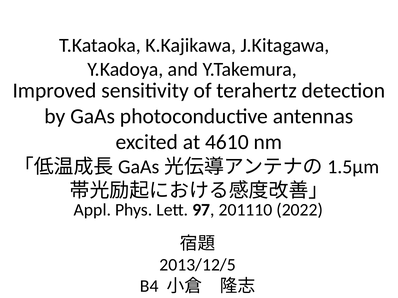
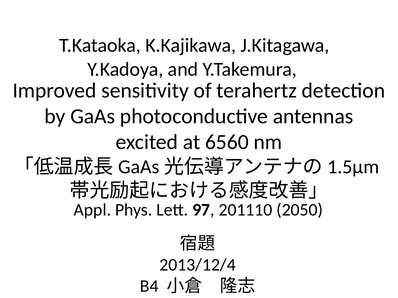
4610: 4610 -> 6560
2022: 2022 -> 2050
2013/12/5: 2013/12/5 -> 2013/12/4
